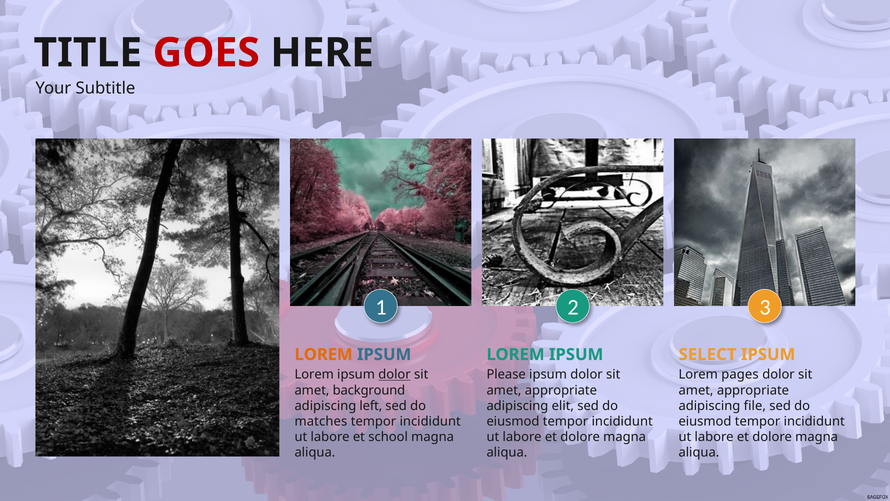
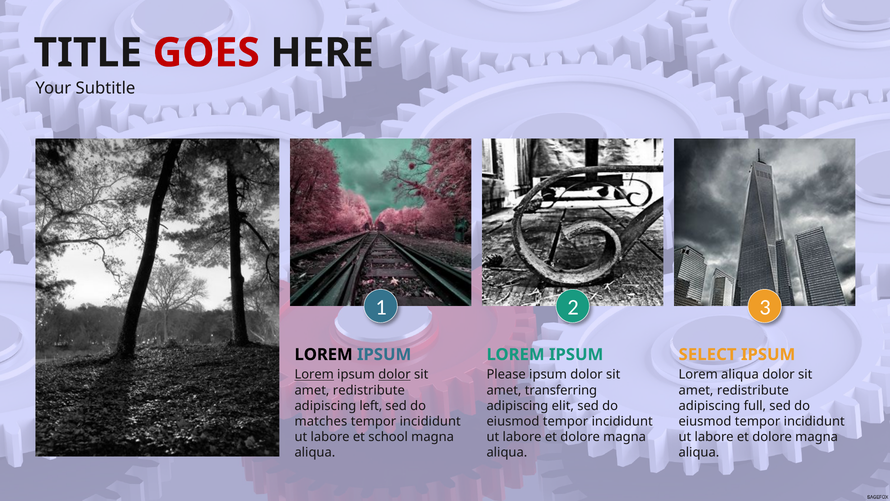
LOREM at (324, 354) colour: orange -> black
Lorem at (314, 374) underline: none -> present
Lorem pages: pages -> aliqua
background at (369, 390): background -> redistribute
appropriate at (561, 390): appropriate -> transferring
appropriate at (753, 390): appropriate -> redistribute
file: file -> full
